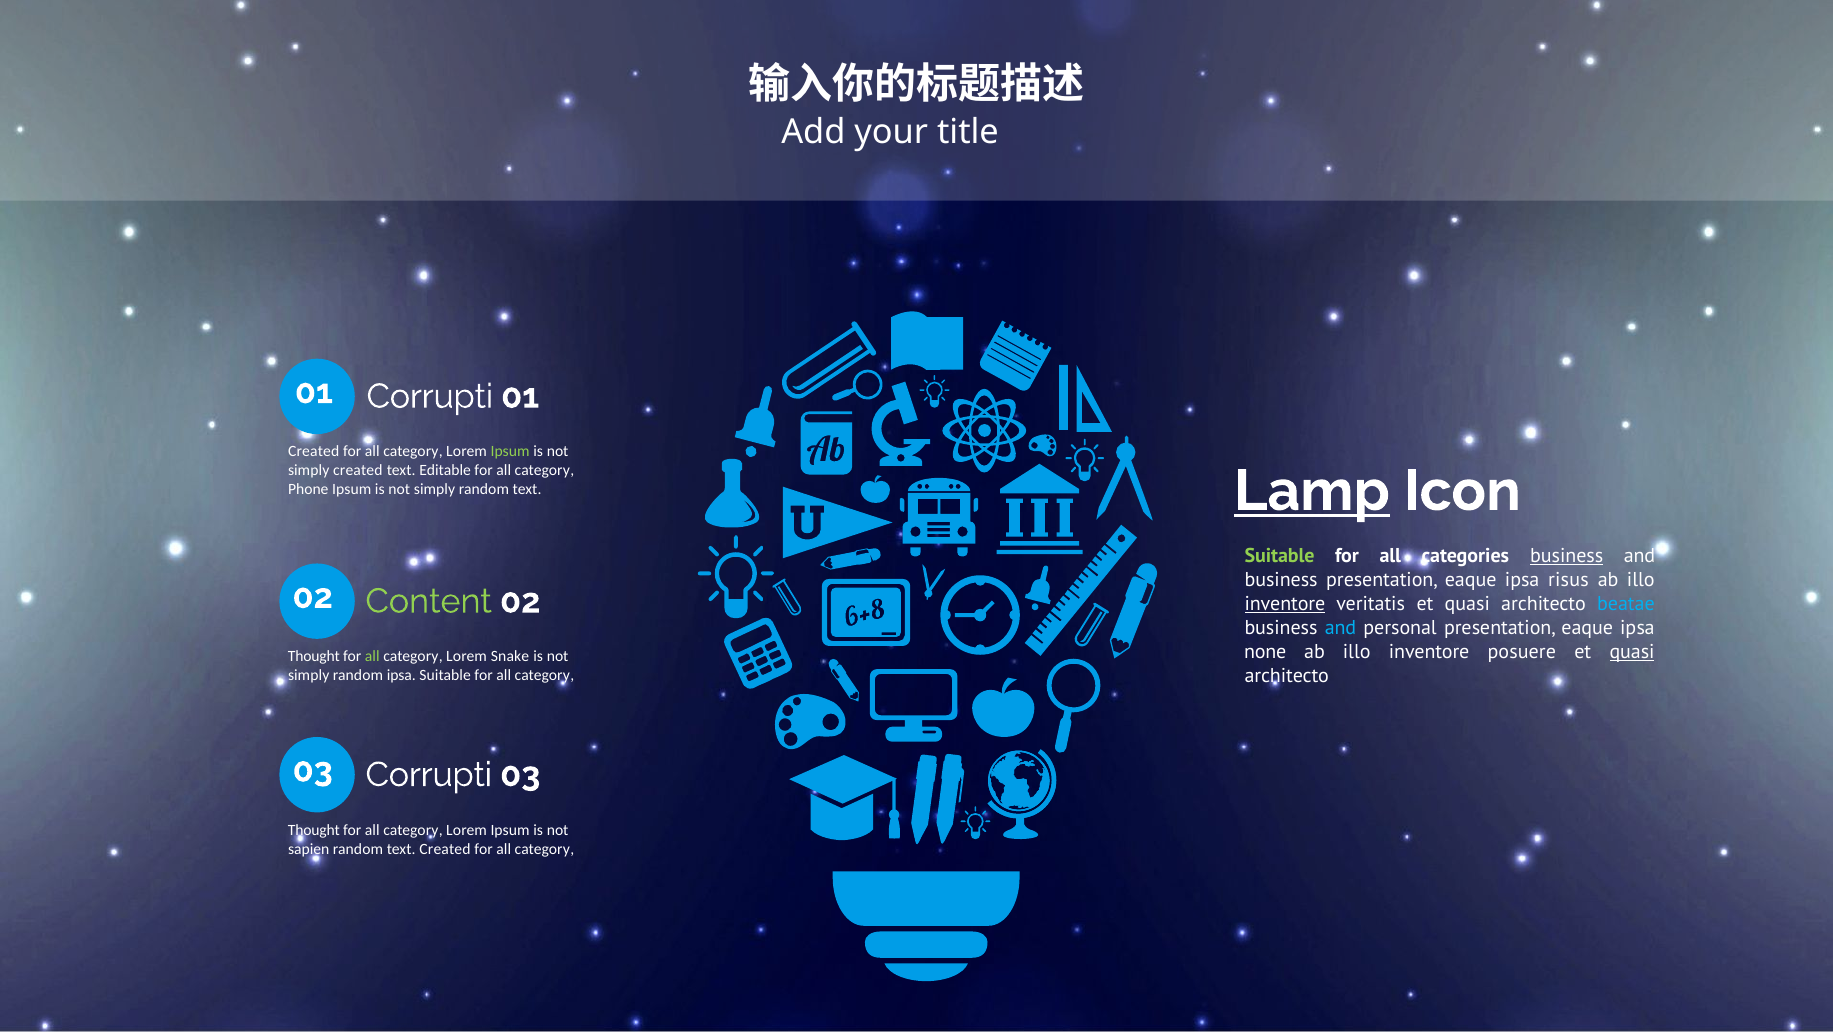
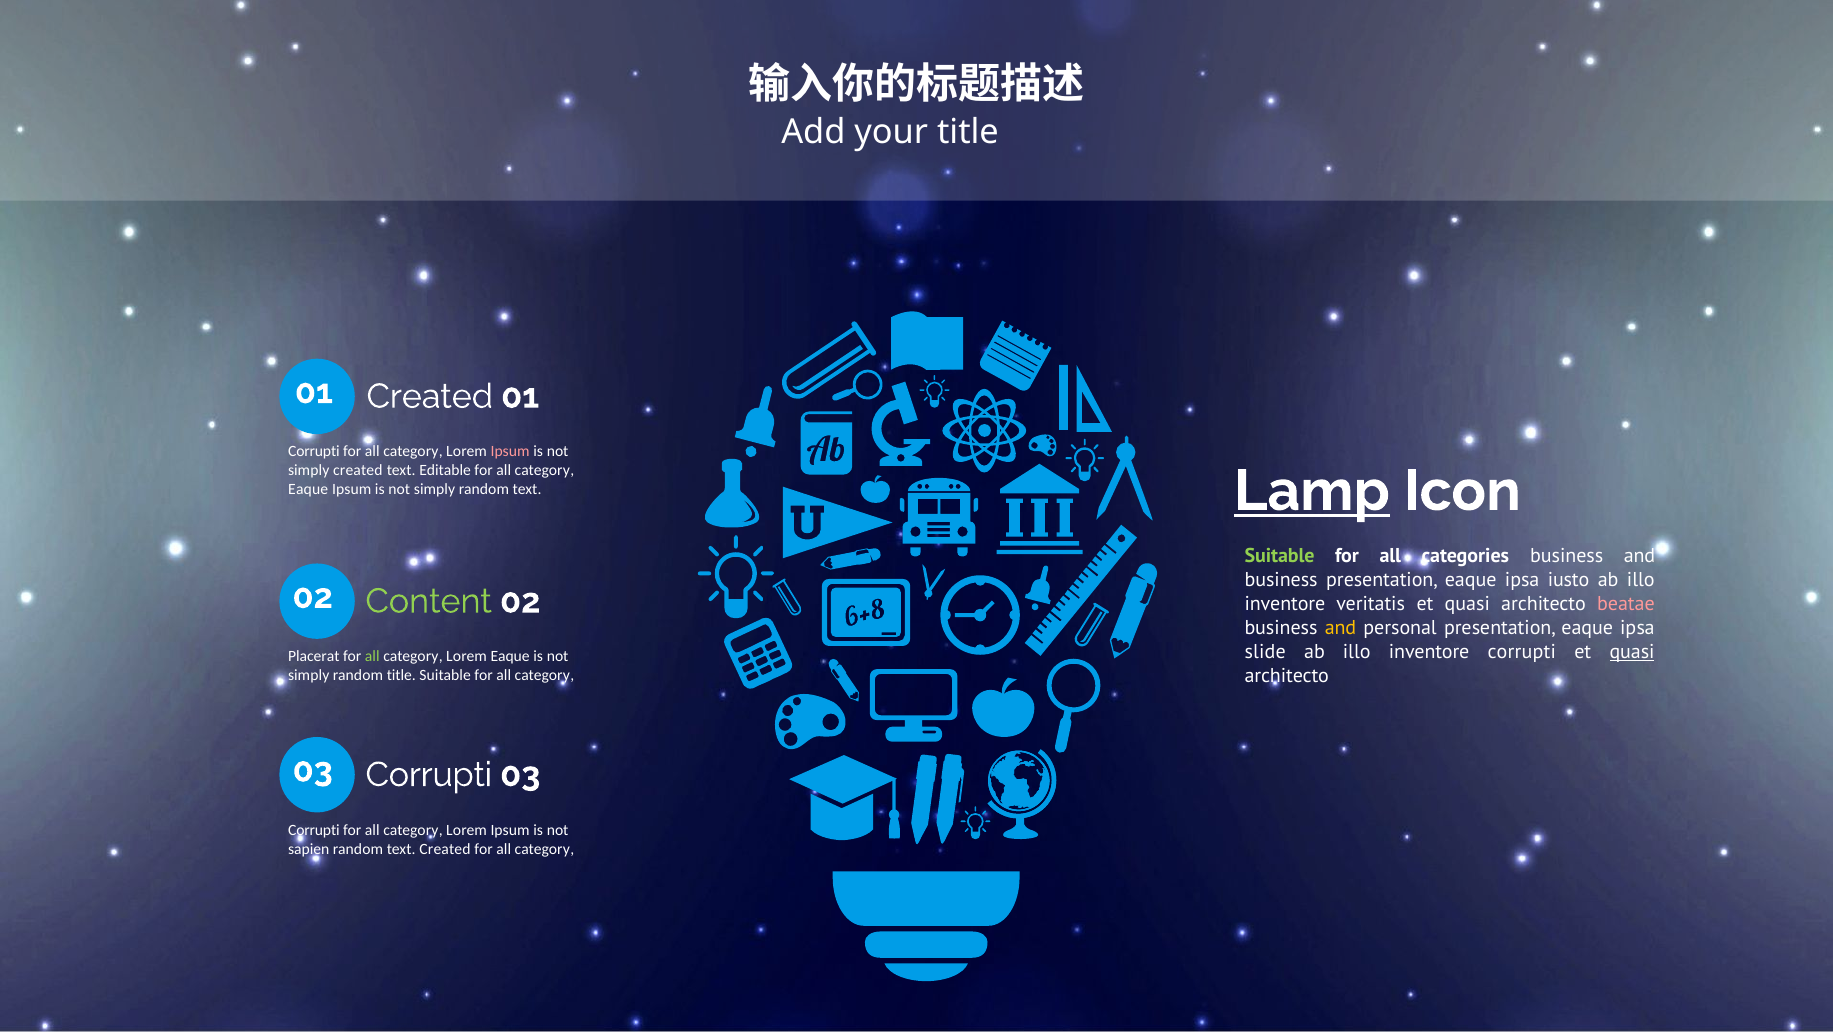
01 Corrupti: Corrupti -> Created
Created at (314, 452): Created -> Corrupti
Ipsum at (510, 452) colour: light green -> pink
Phone at (308, 489): Phone -> Eaque
business at (1567, 556) underline: present -> none
risus: risus -> iusto
inventore at (1285, 604) underline: present -> none
beatae colour: light blue -> pink
and at (1341, 628) colour: light blue -> yellow
none: none -> slide
inventore posuere: posuere -> corrupti
Thought at (314, 656): Thought -> Placerat
Lorem Snake: Snake -> Eaque
random ipsa: ipsa -> title
Thought at (314, 830): Thought -> Corrupti
